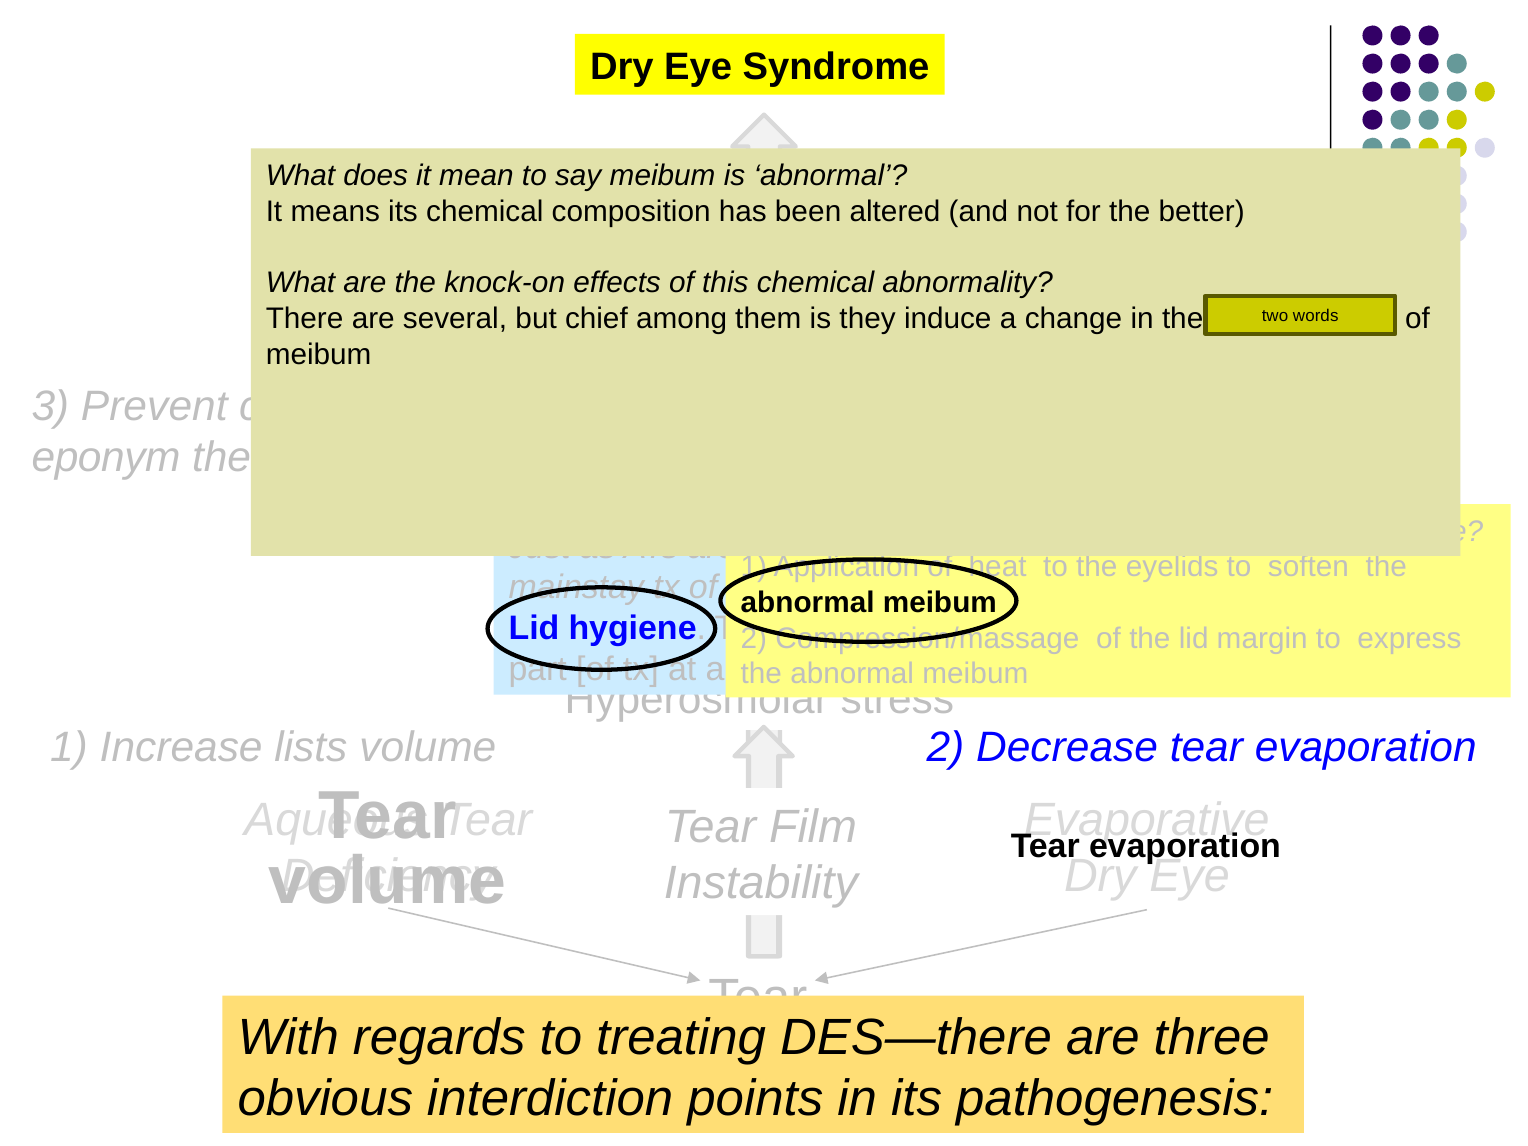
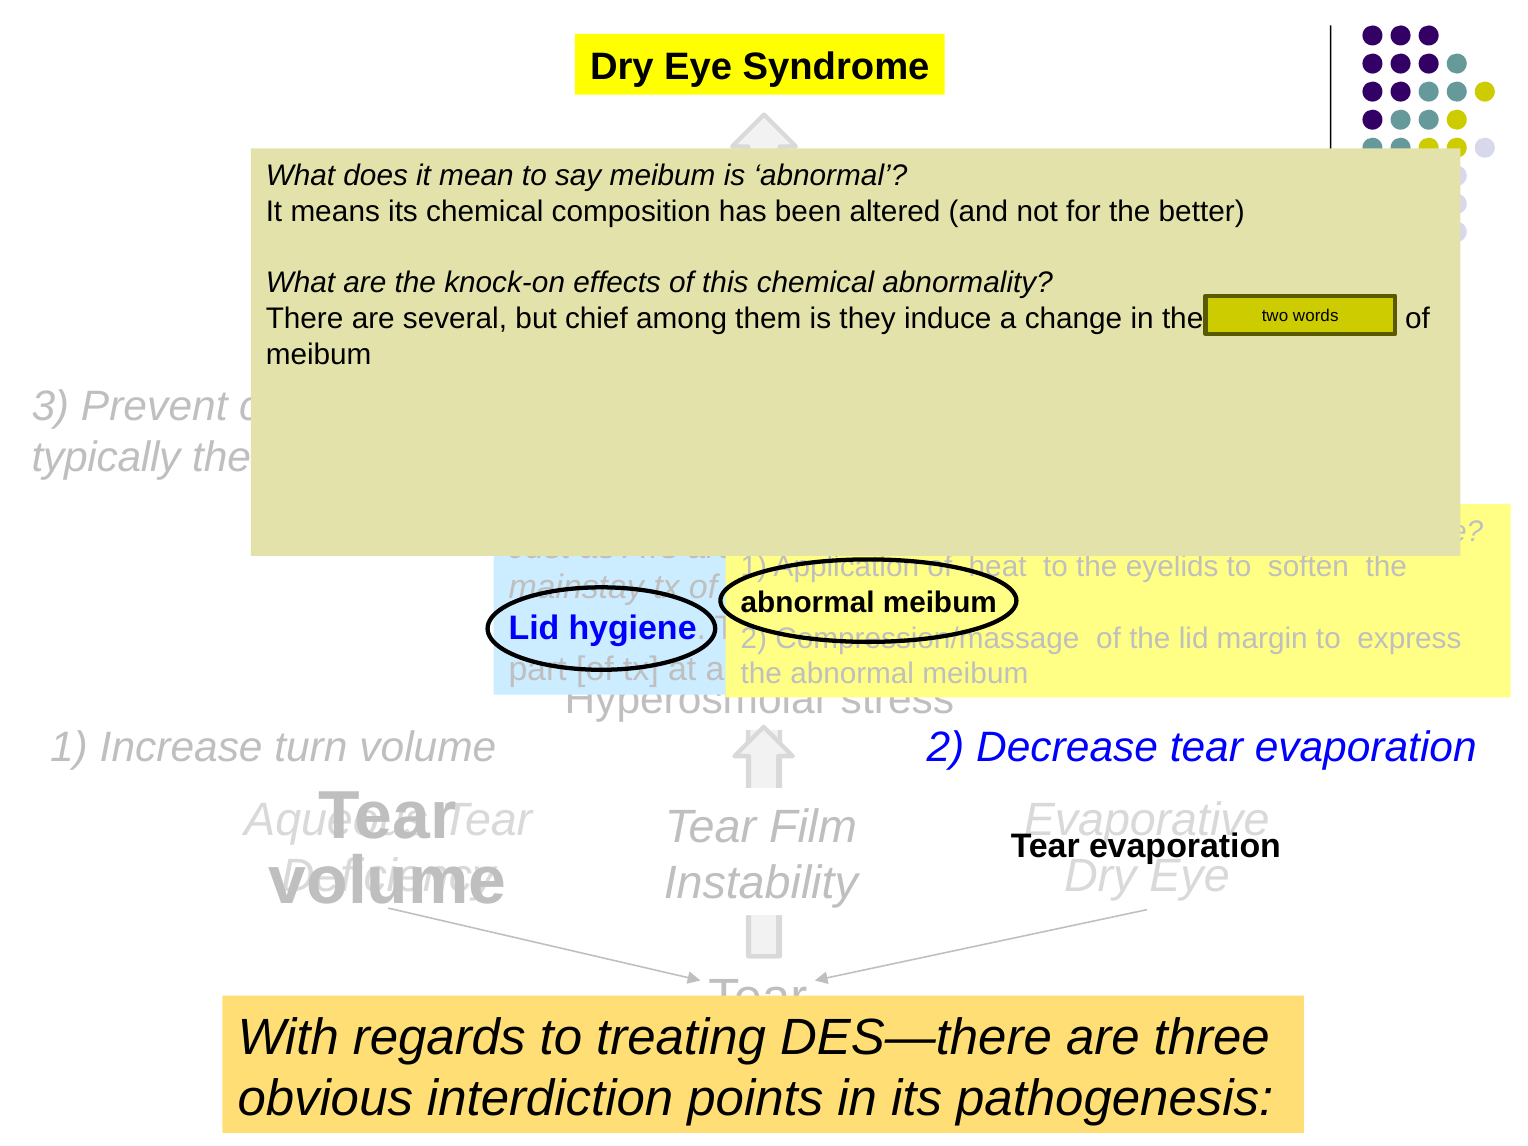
eponym: eponym -> typically
lists: lists -> turn
